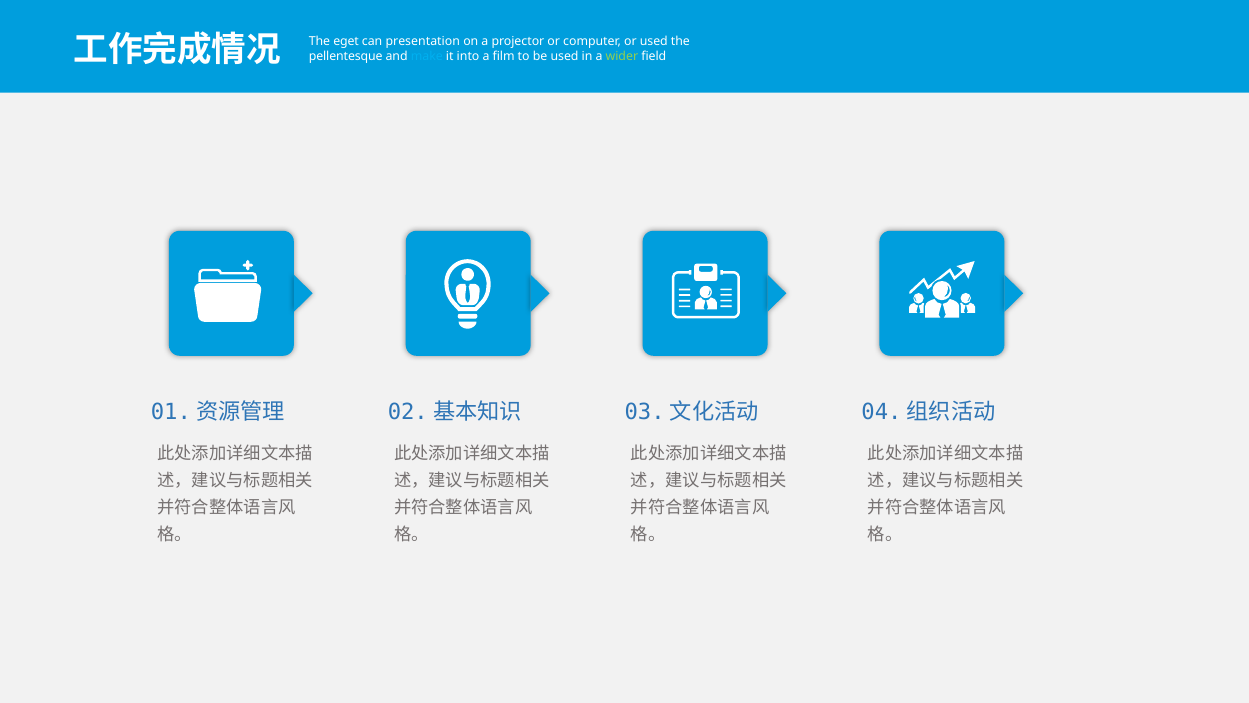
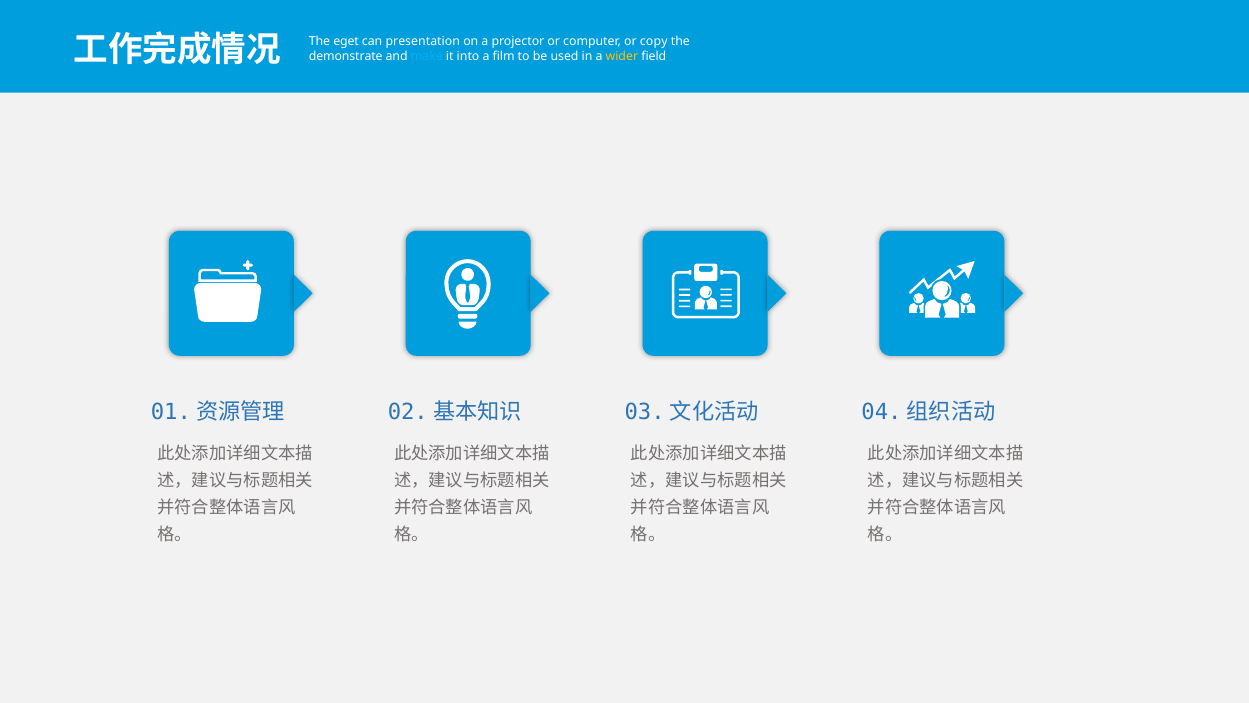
or used: used -> copy
pellentesque: pellentesque -> demonstrate
wider colour: light green -> yellow
